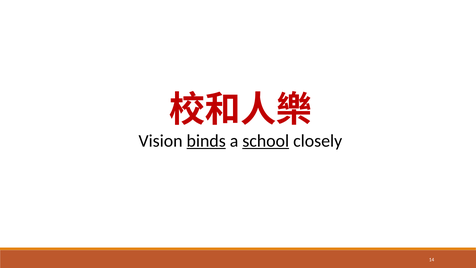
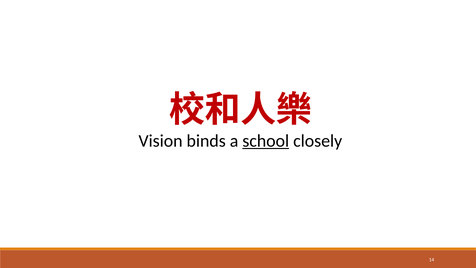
binds underline: present -> none
